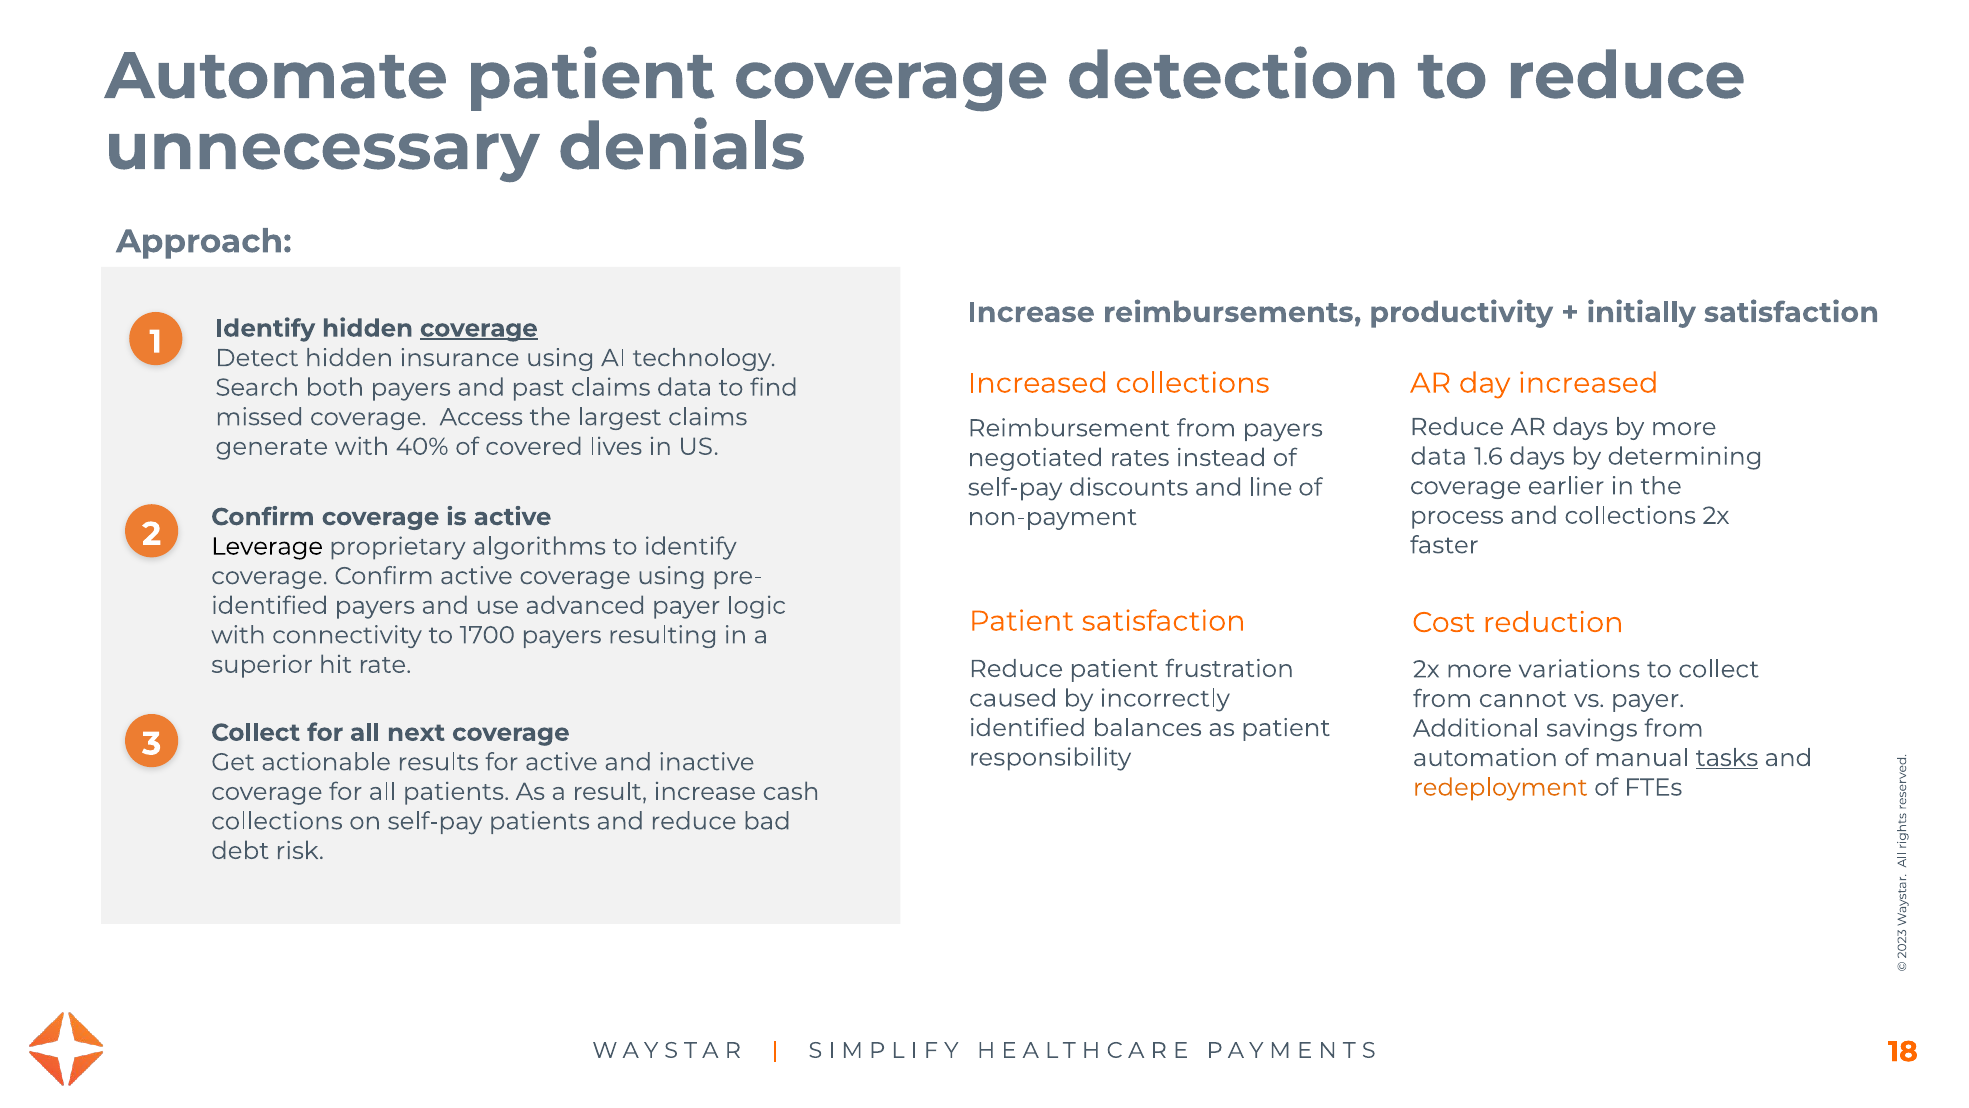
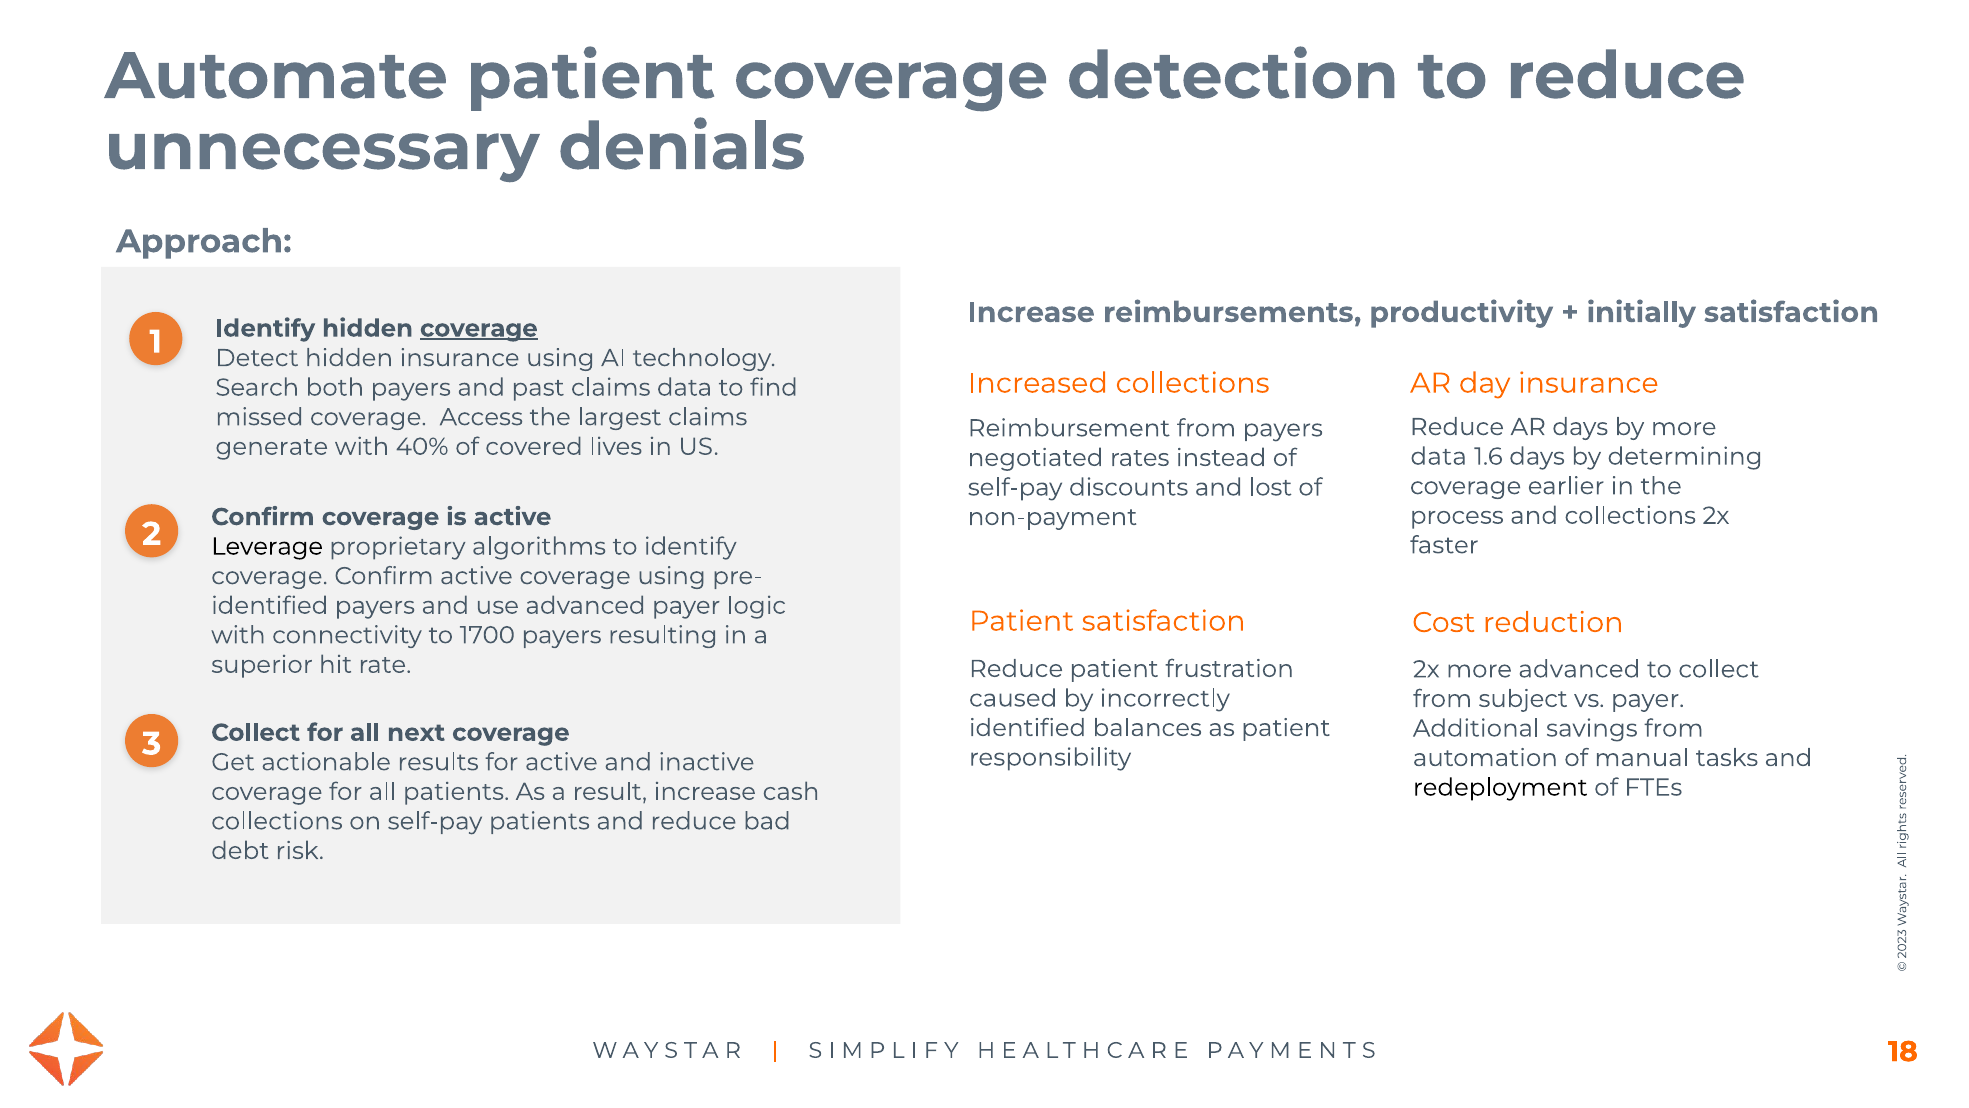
day increased: increased -> insurance
line: line -> lost
more variations: variations -> advanced
cannot: cannot -> subject
tasks underline: present -> none
redeployment colour: orange -> black
